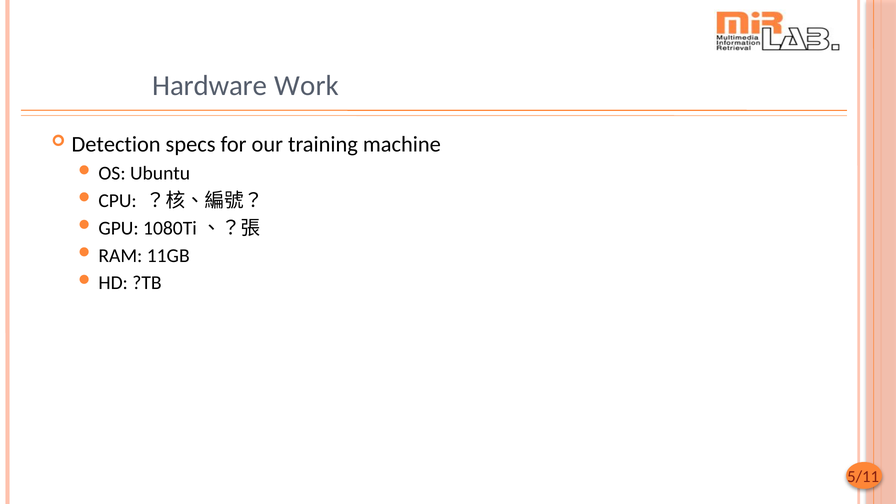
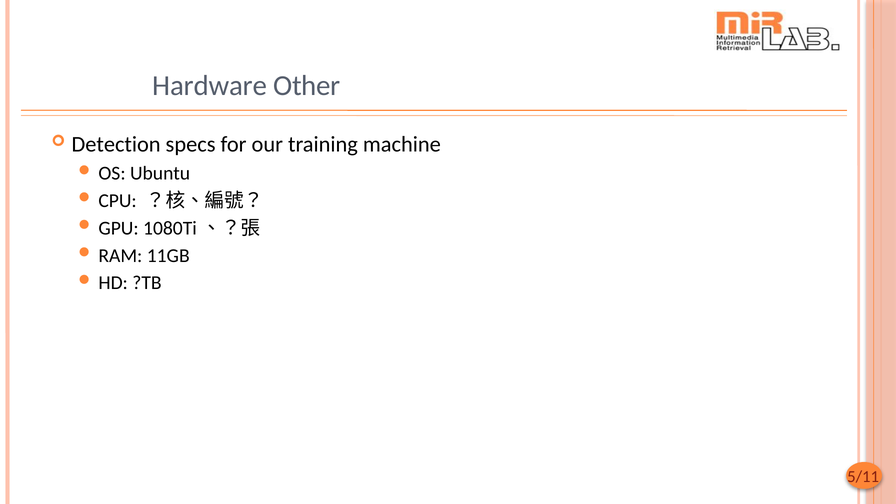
Work: Work -> Other
